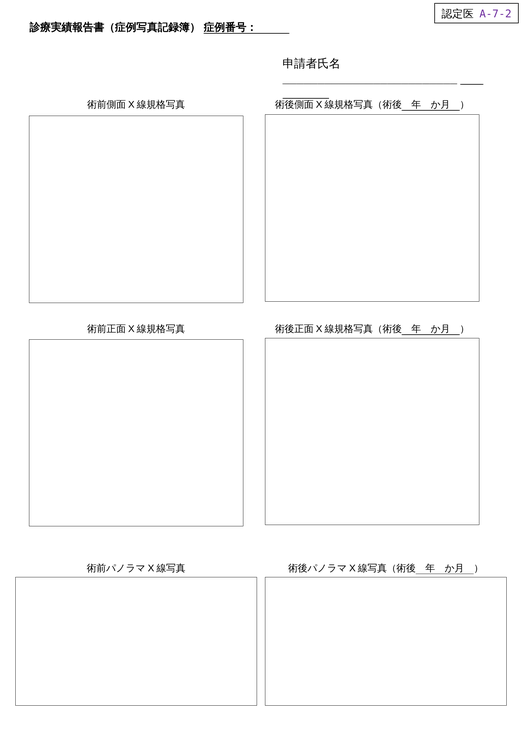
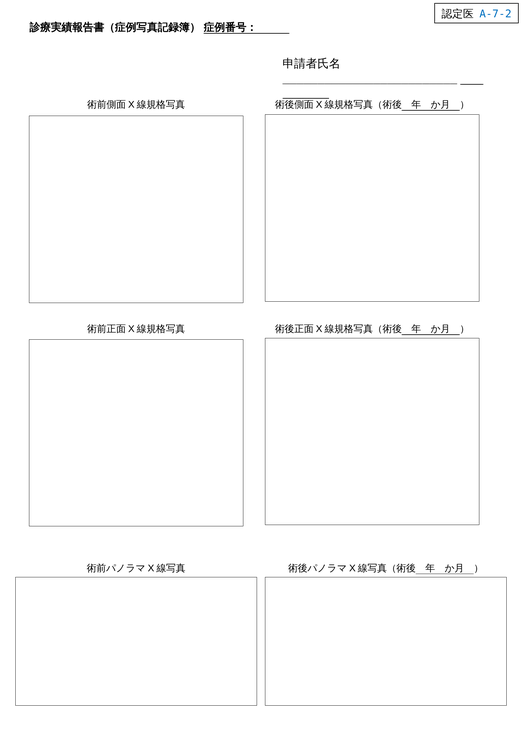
A-7-2 colour: purple -> blue
